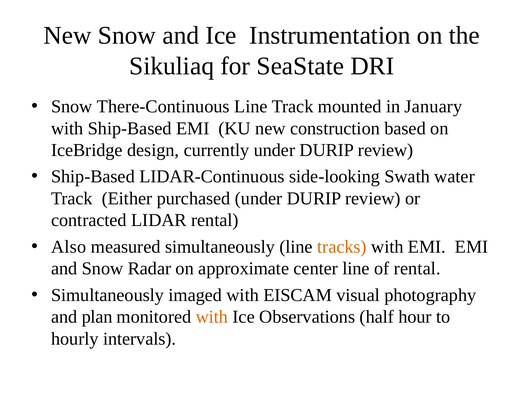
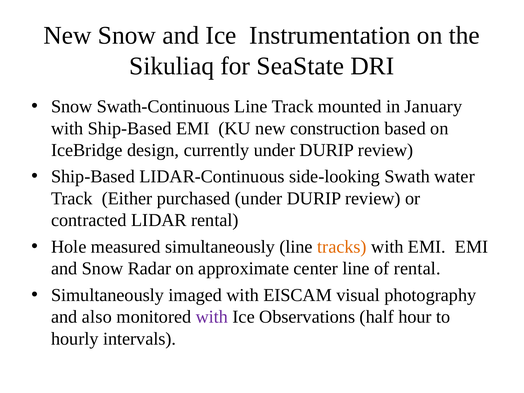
There-Continuous: There-Continuous -> Swath-Continuous
Also: Also -> Hole
plan: plan -> also
with at (212, 317) colour: orange -> purple
